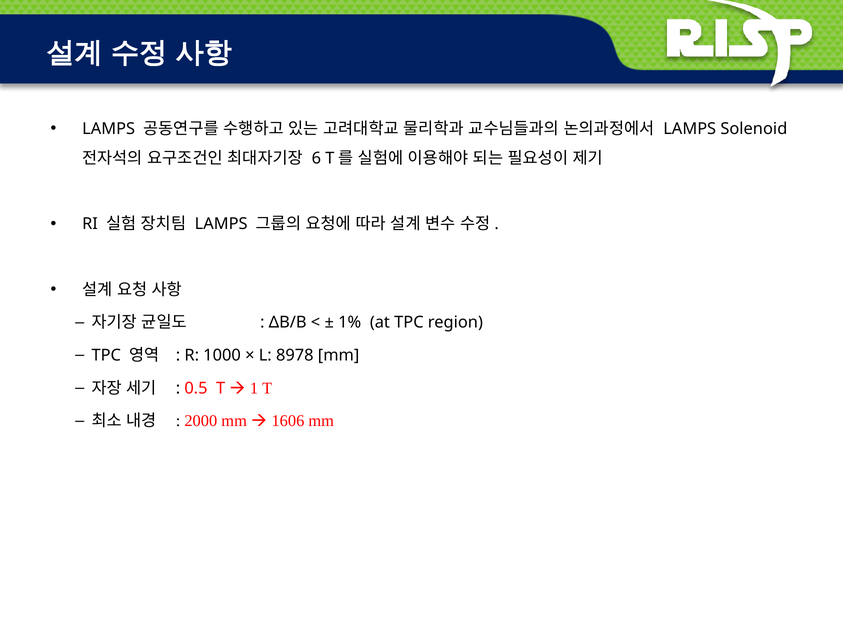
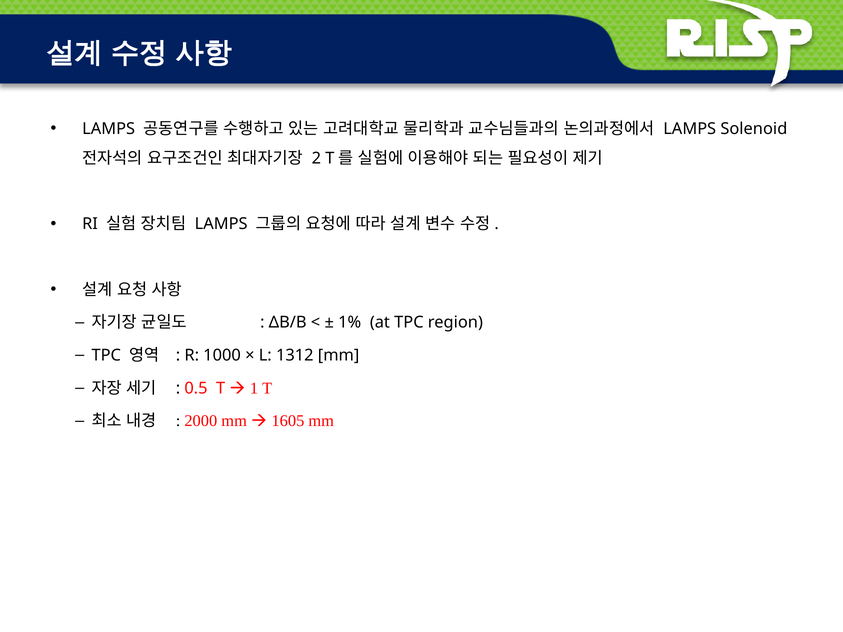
6: 6 -> 2
8978: 8978 -> 1312
1606: 1606 -> 1605
